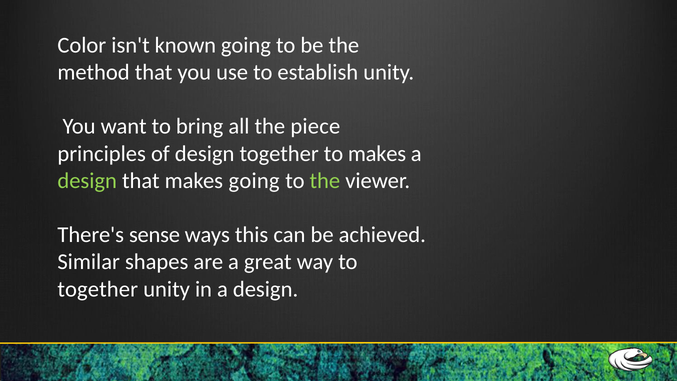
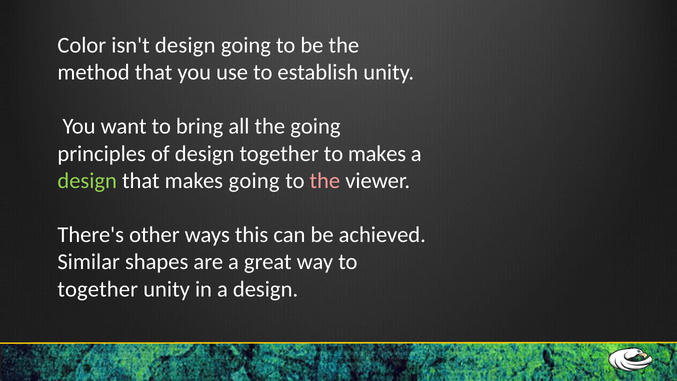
isn't known: known -> design
the piece: piece -> going
the at (325, 181) colour: light green -> pink
sense: sense -> other
